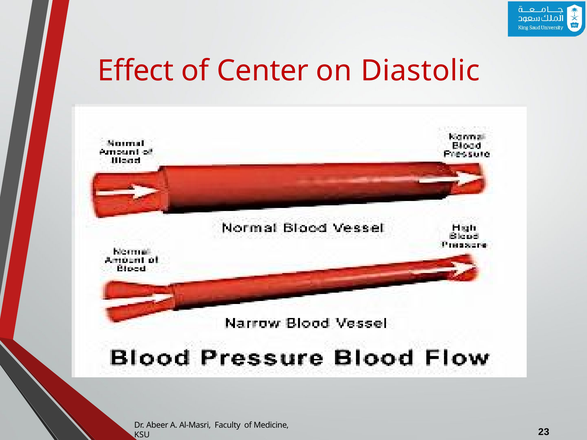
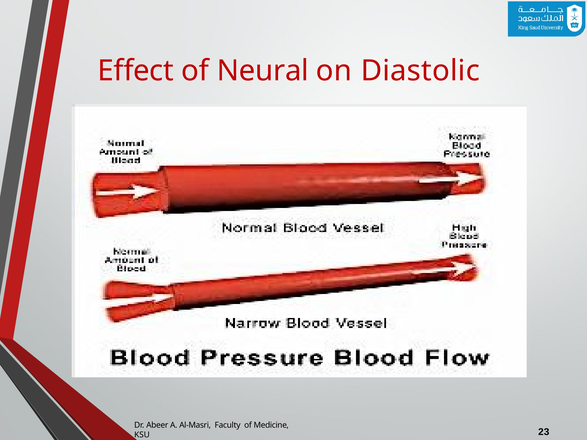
Center: Center -> Neural
